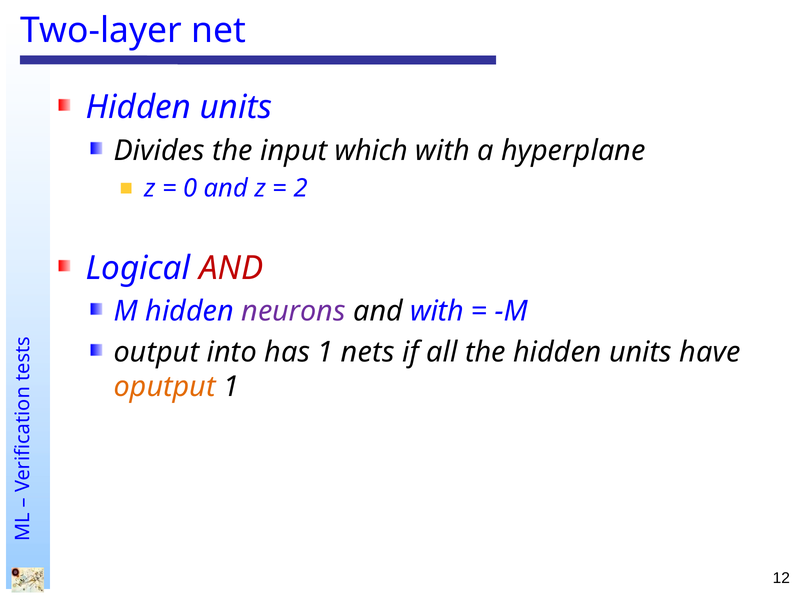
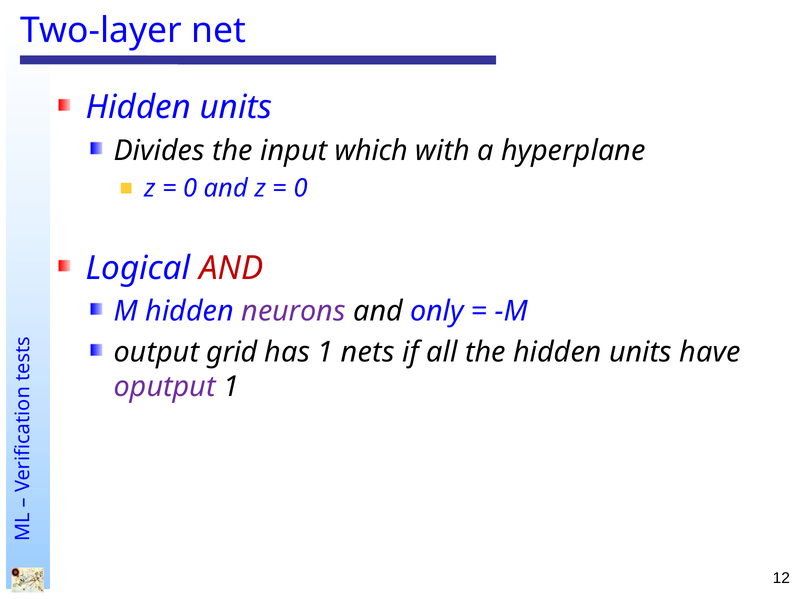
2 at (301, 188): 2 -> 0
and with: with -> only
into: into -> grid
oputput colour: orange -> purple
